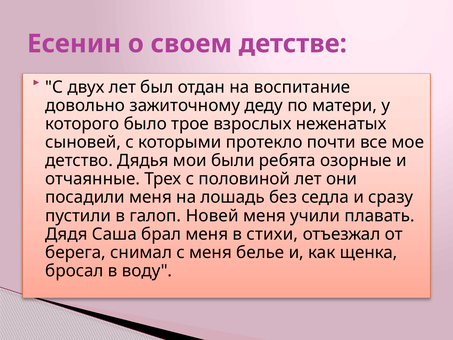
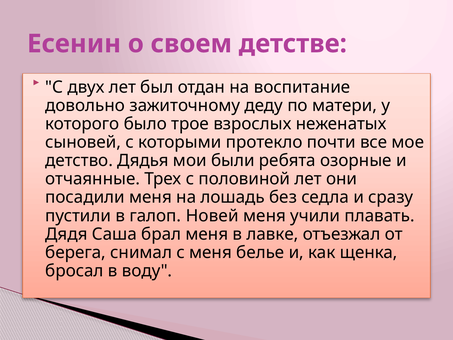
стихи: стихи -> лавке
